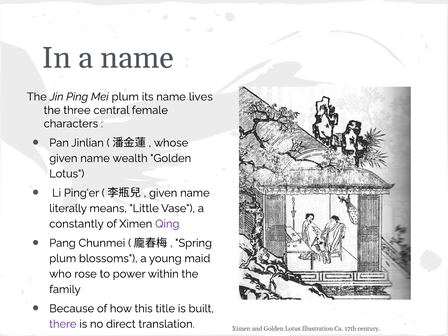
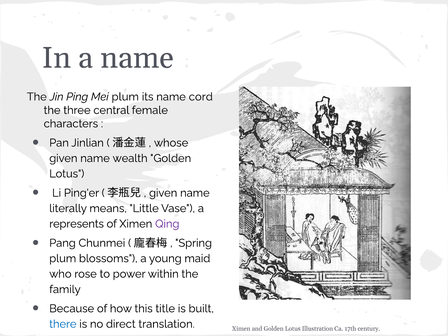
lives: lives -> cord
constantly: constantly -> represents
there colour: purple -> blue
